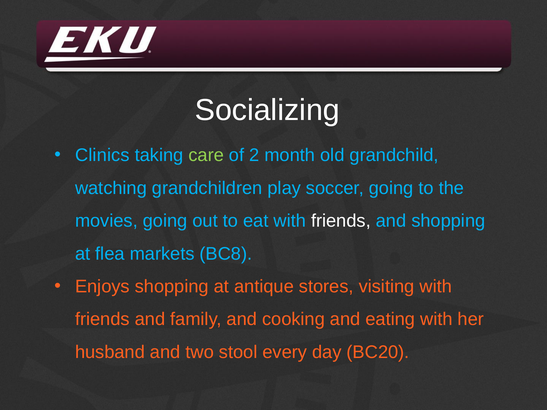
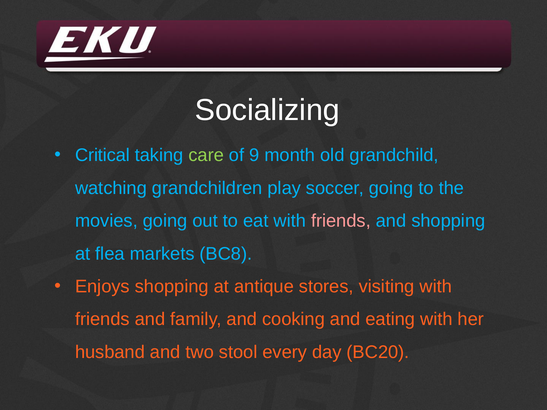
Clinics: Clinics -> Critical
2: 2 -> 9
friends at (341, 221) colour: white -> pink
